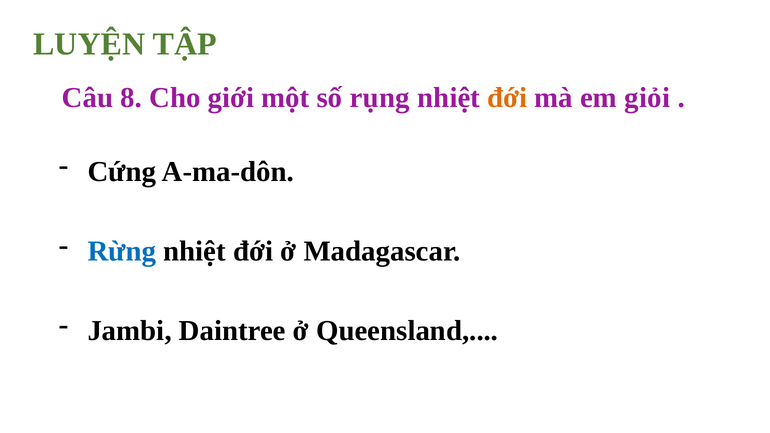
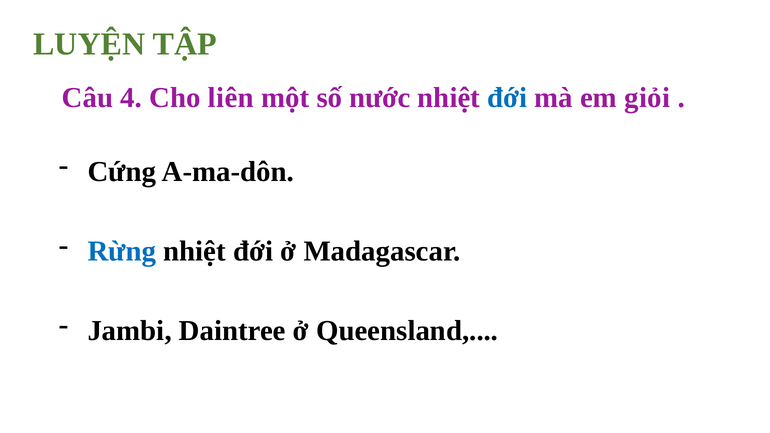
8: 8 -> 4
giới: giới -> liên
rụng: rụng -> nước
đới at (507, 98) colour: orange -> blue
